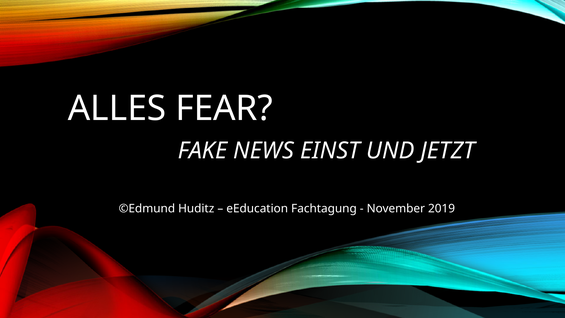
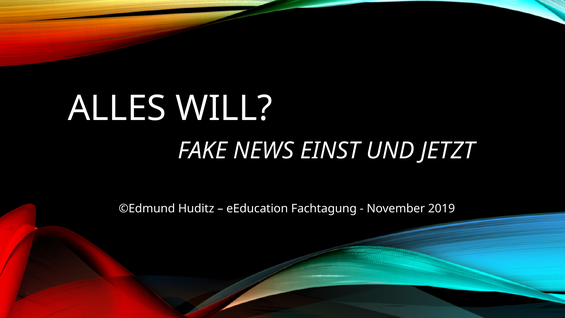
FEAR: FEAR -> WILL
